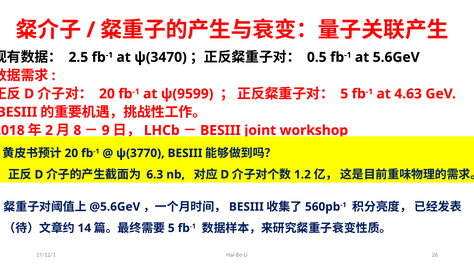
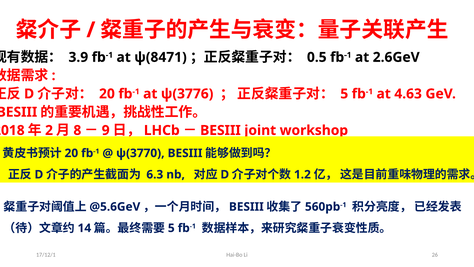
2.5: 2.5 -> 3.9
ψ(3470: ψ(3470 -> ψ(8471
5.6GeV: 5.6GeV -> 2.6GeV
ψ(9599: ψ(9599 -> ψ(3776
